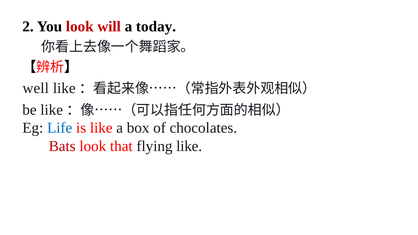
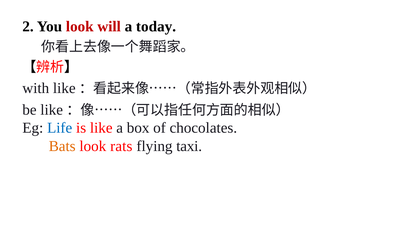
well: well -> with
Bats colour: red -> orange
that: that -> rats
flying like: like -> taxi
